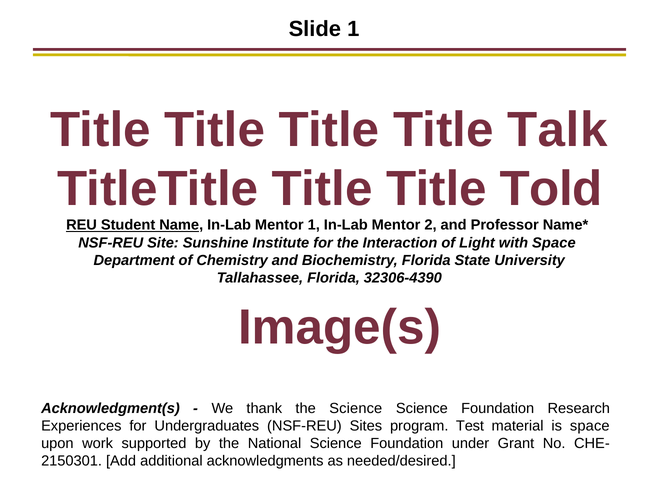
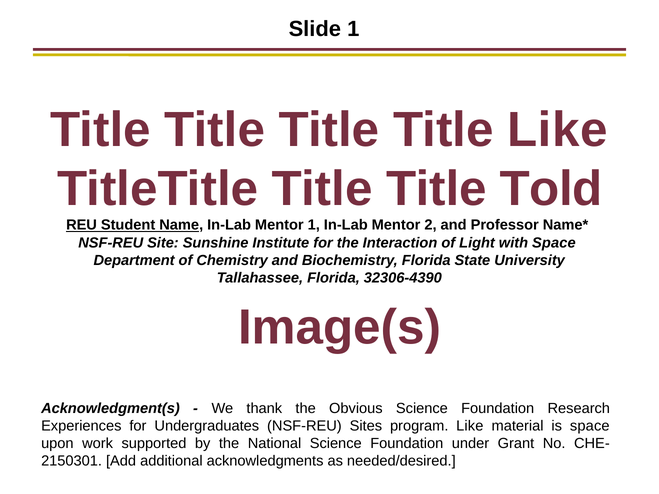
Title Talk: Talk -> Like
the Science: Science -> Obvious
program Test: Test -> Like
